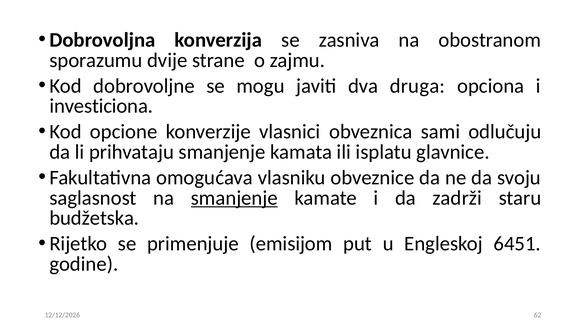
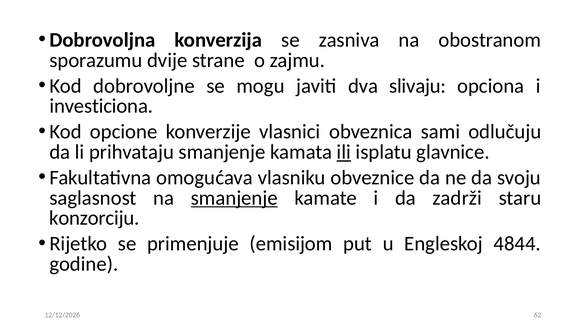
druga: druga -> slivaju
ili underline: none -> present
budžetska: budžetska -> konzorciju
6451: 6451 -> 4844
